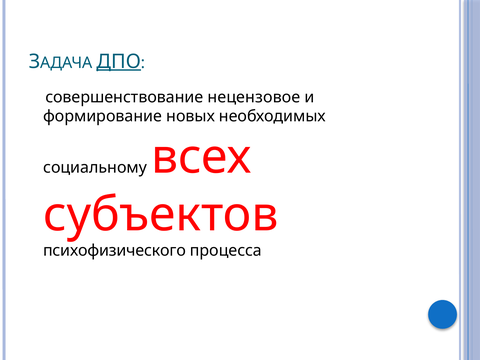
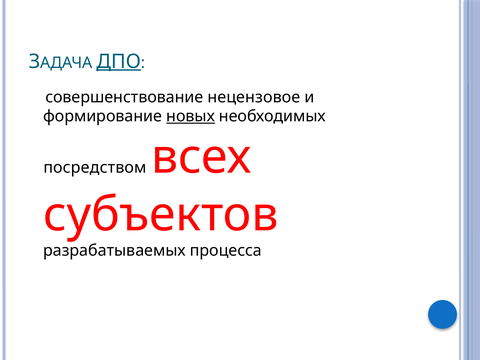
новых underline: none -> present
социальному: социальному -> посредством
психофизического: психофизического -> разрабатываемых
